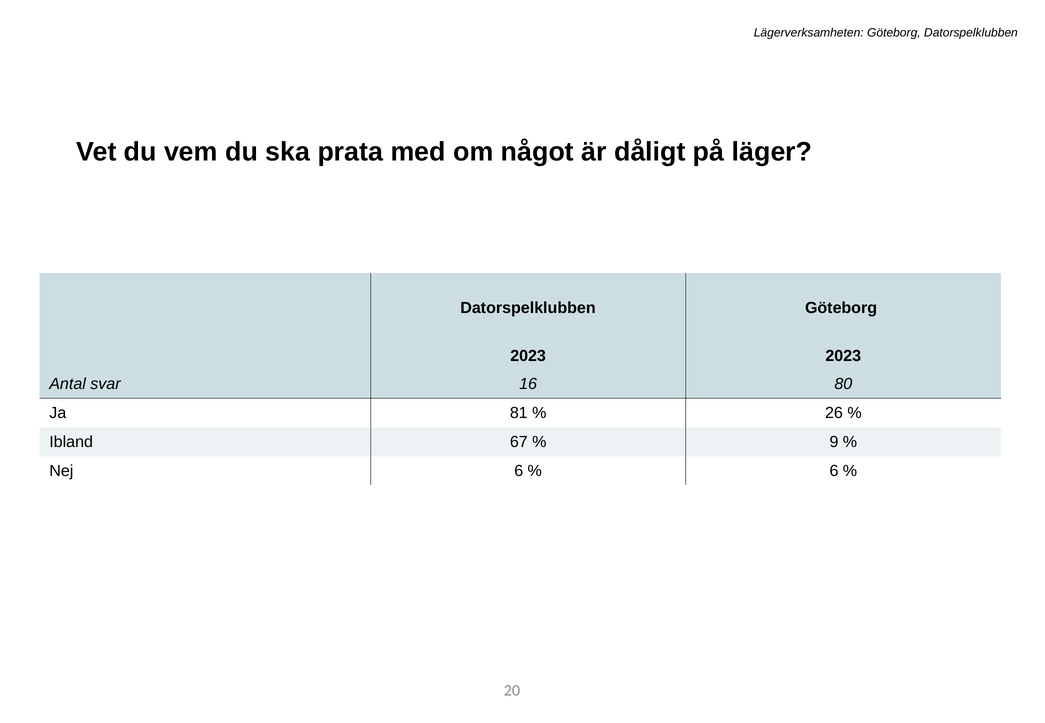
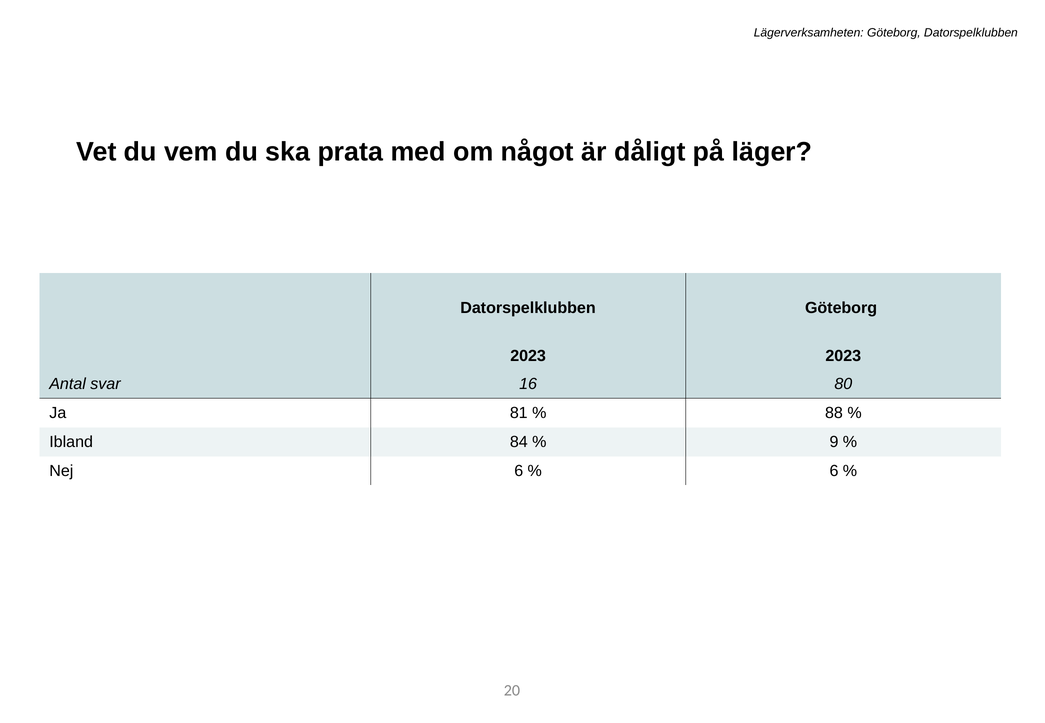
26: 26 -> 88
67: 67 -> 84
